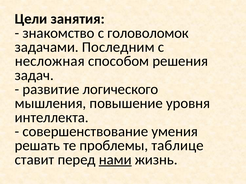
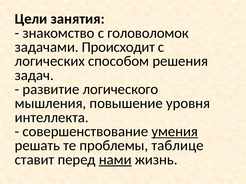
Последним: Последним -> Происходит
несложная: несложная -> логических
умения underline: none -> present
